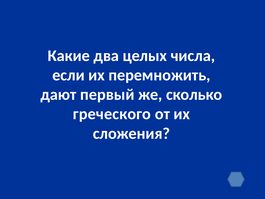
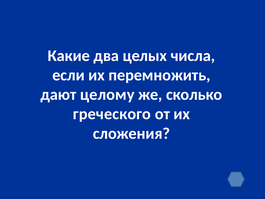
первый: первый -> целому
